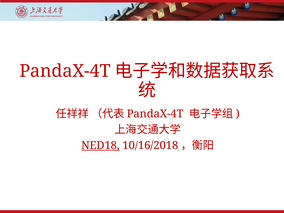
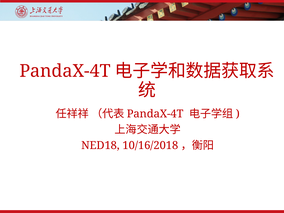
NED18 underline: present -> none
